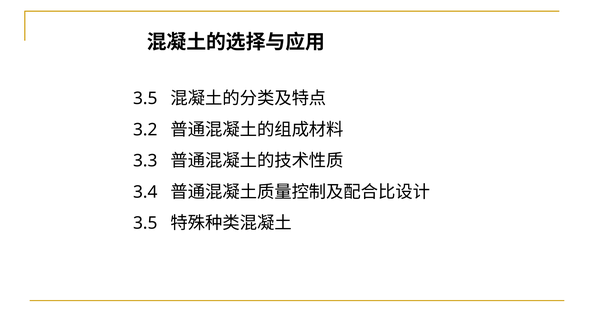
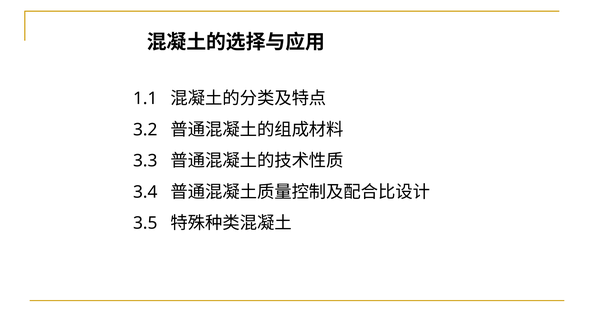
3.5 at (145, 98): 3.5 -> 1.1
